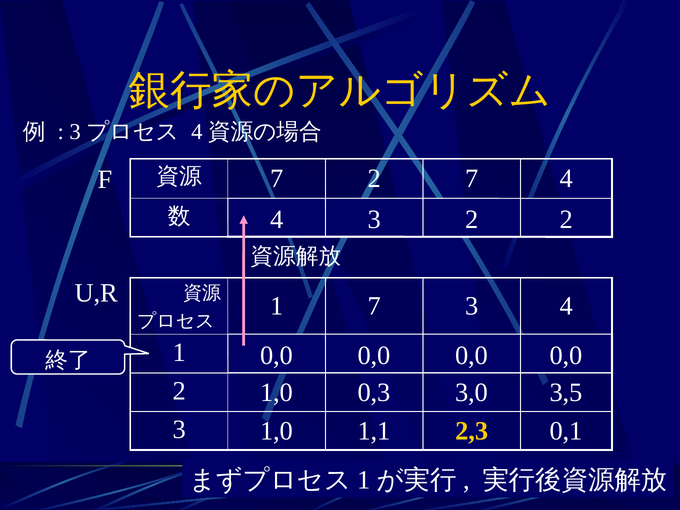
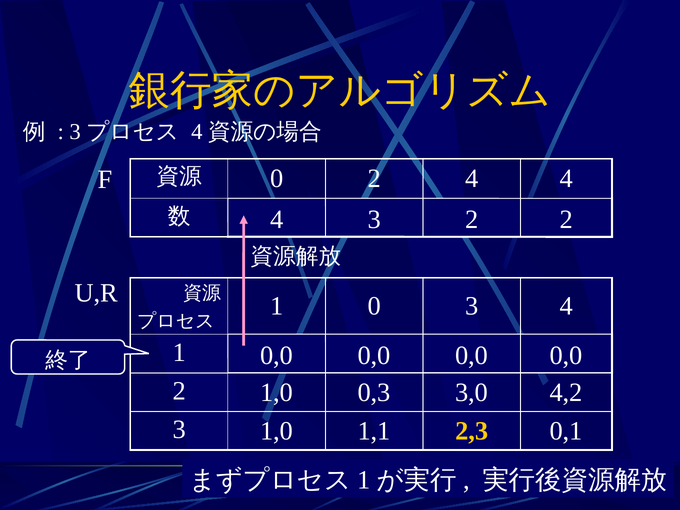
7 at (277, 179): 7 -> 0
2 7: 7 -> 4
7 at (374, 306): 7 -> 0
3,5: 3,5 -> 4,2
